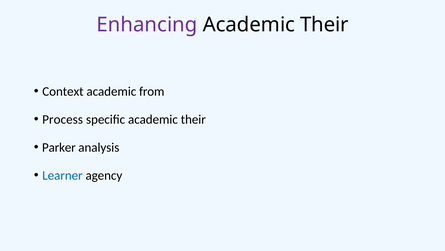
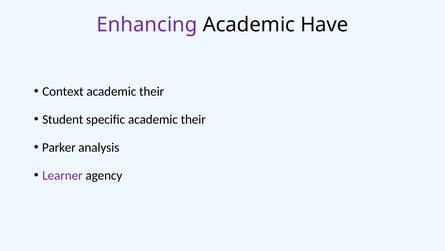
Their at (324, 25): Their -> Have
from at (152, 91): from -> their
Process: Process -> Student
Learner colour: blue -> purple
